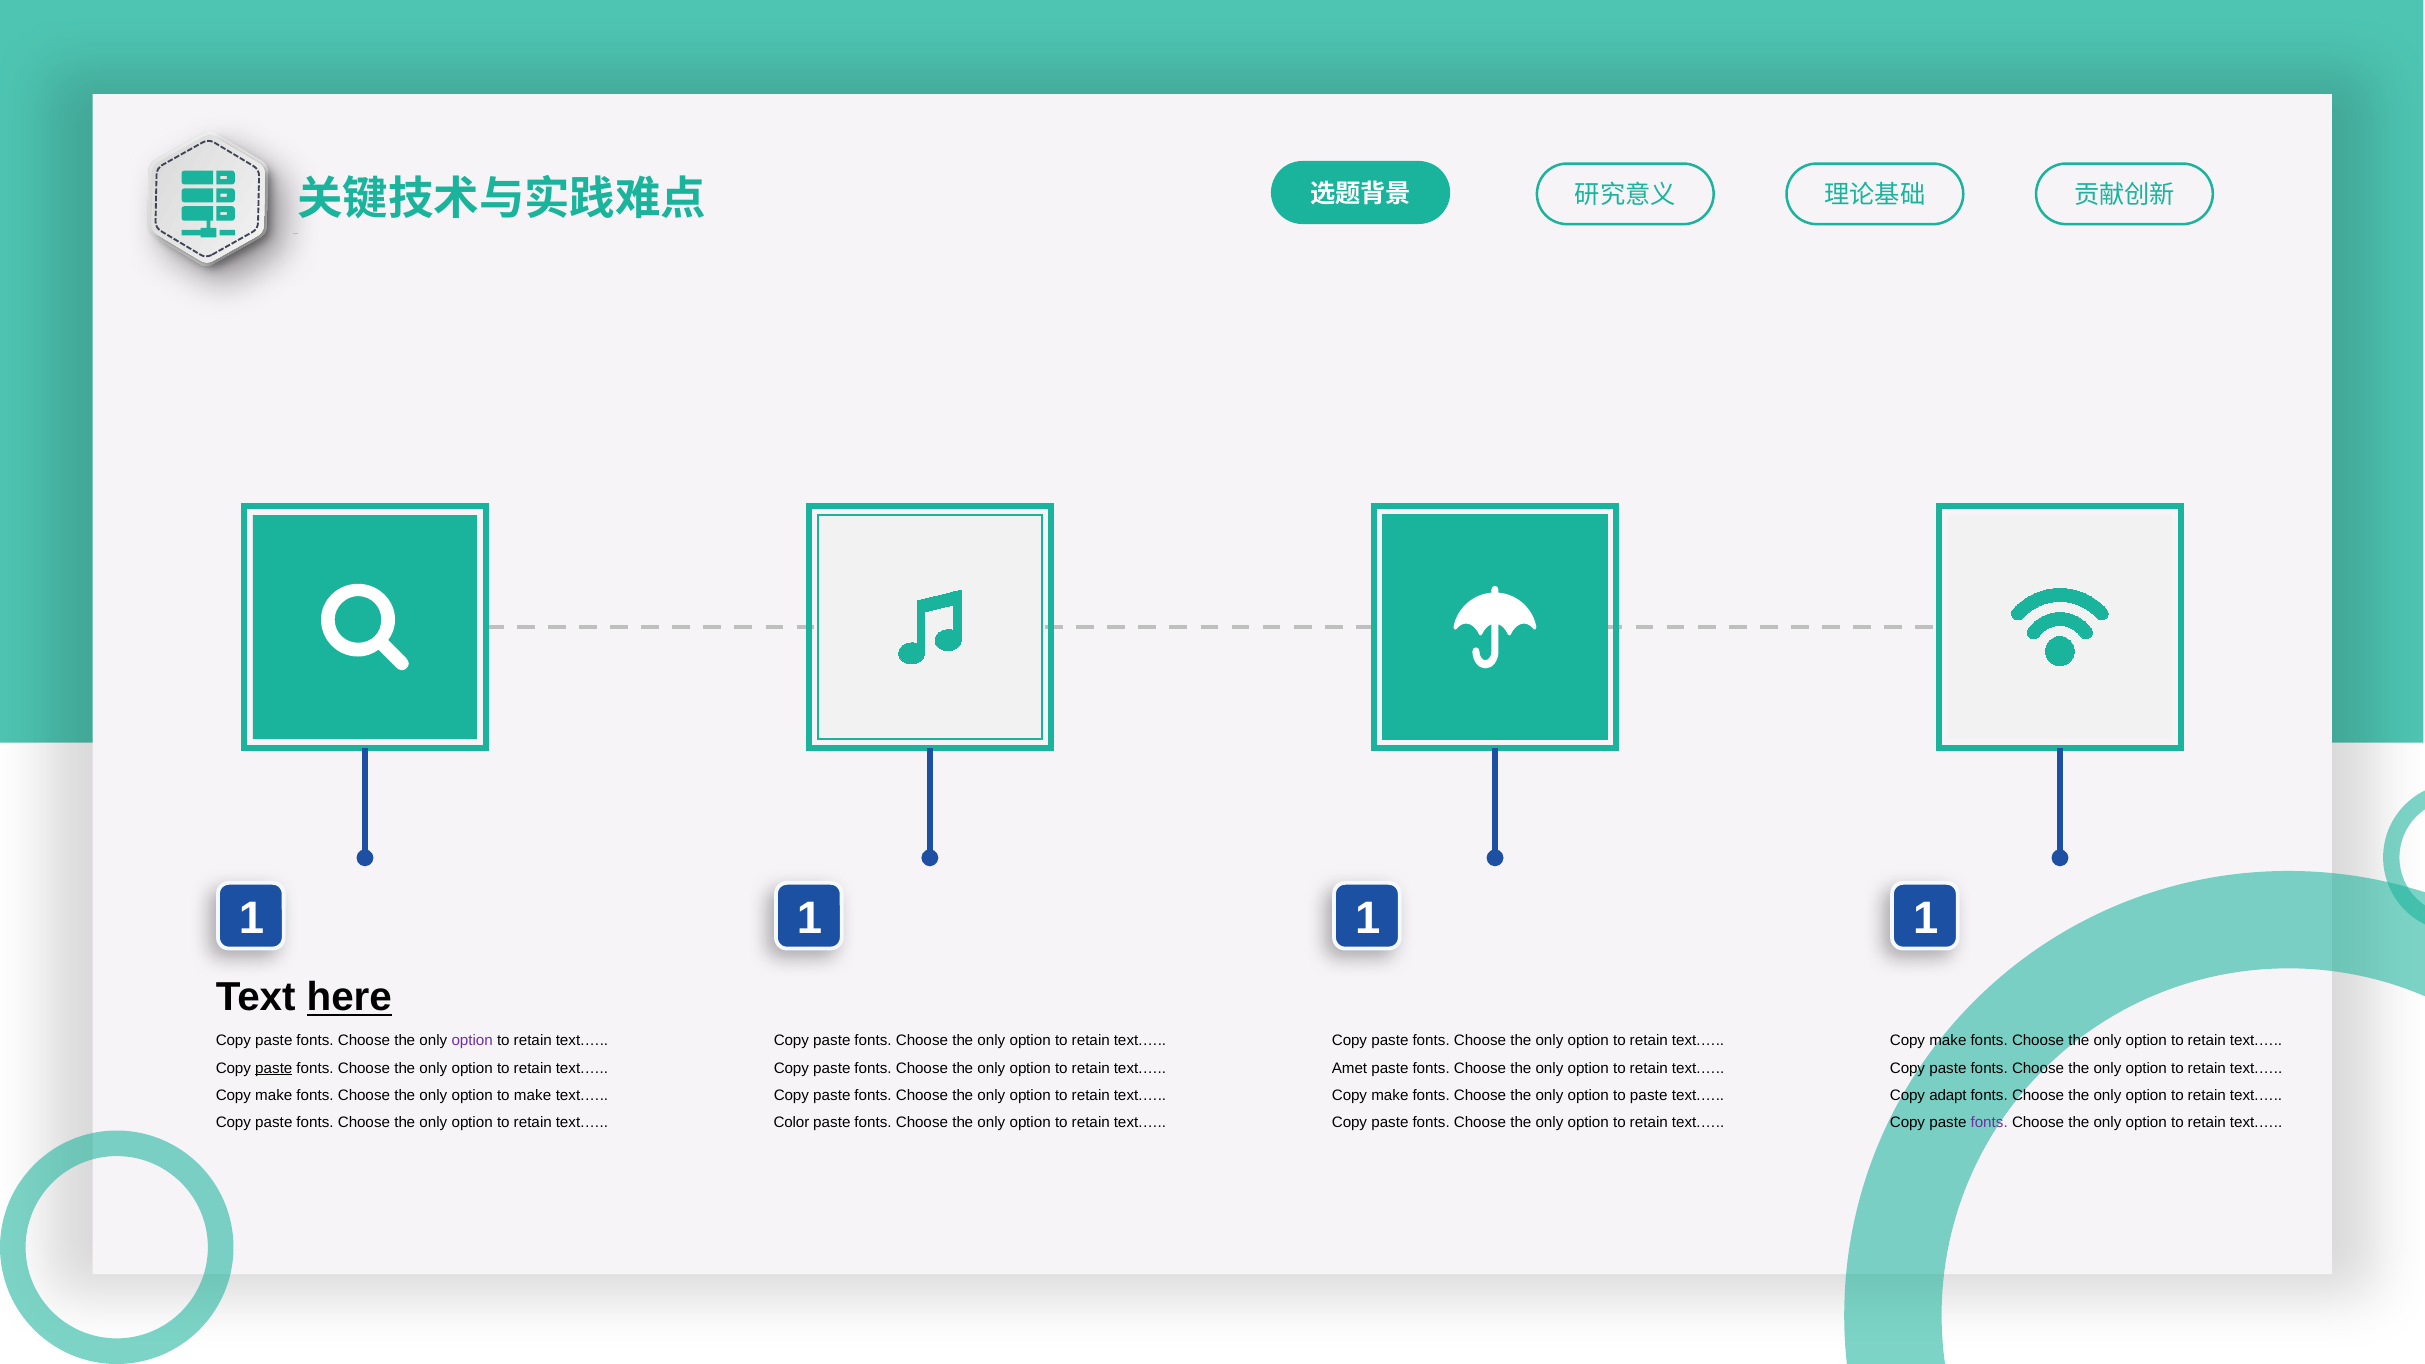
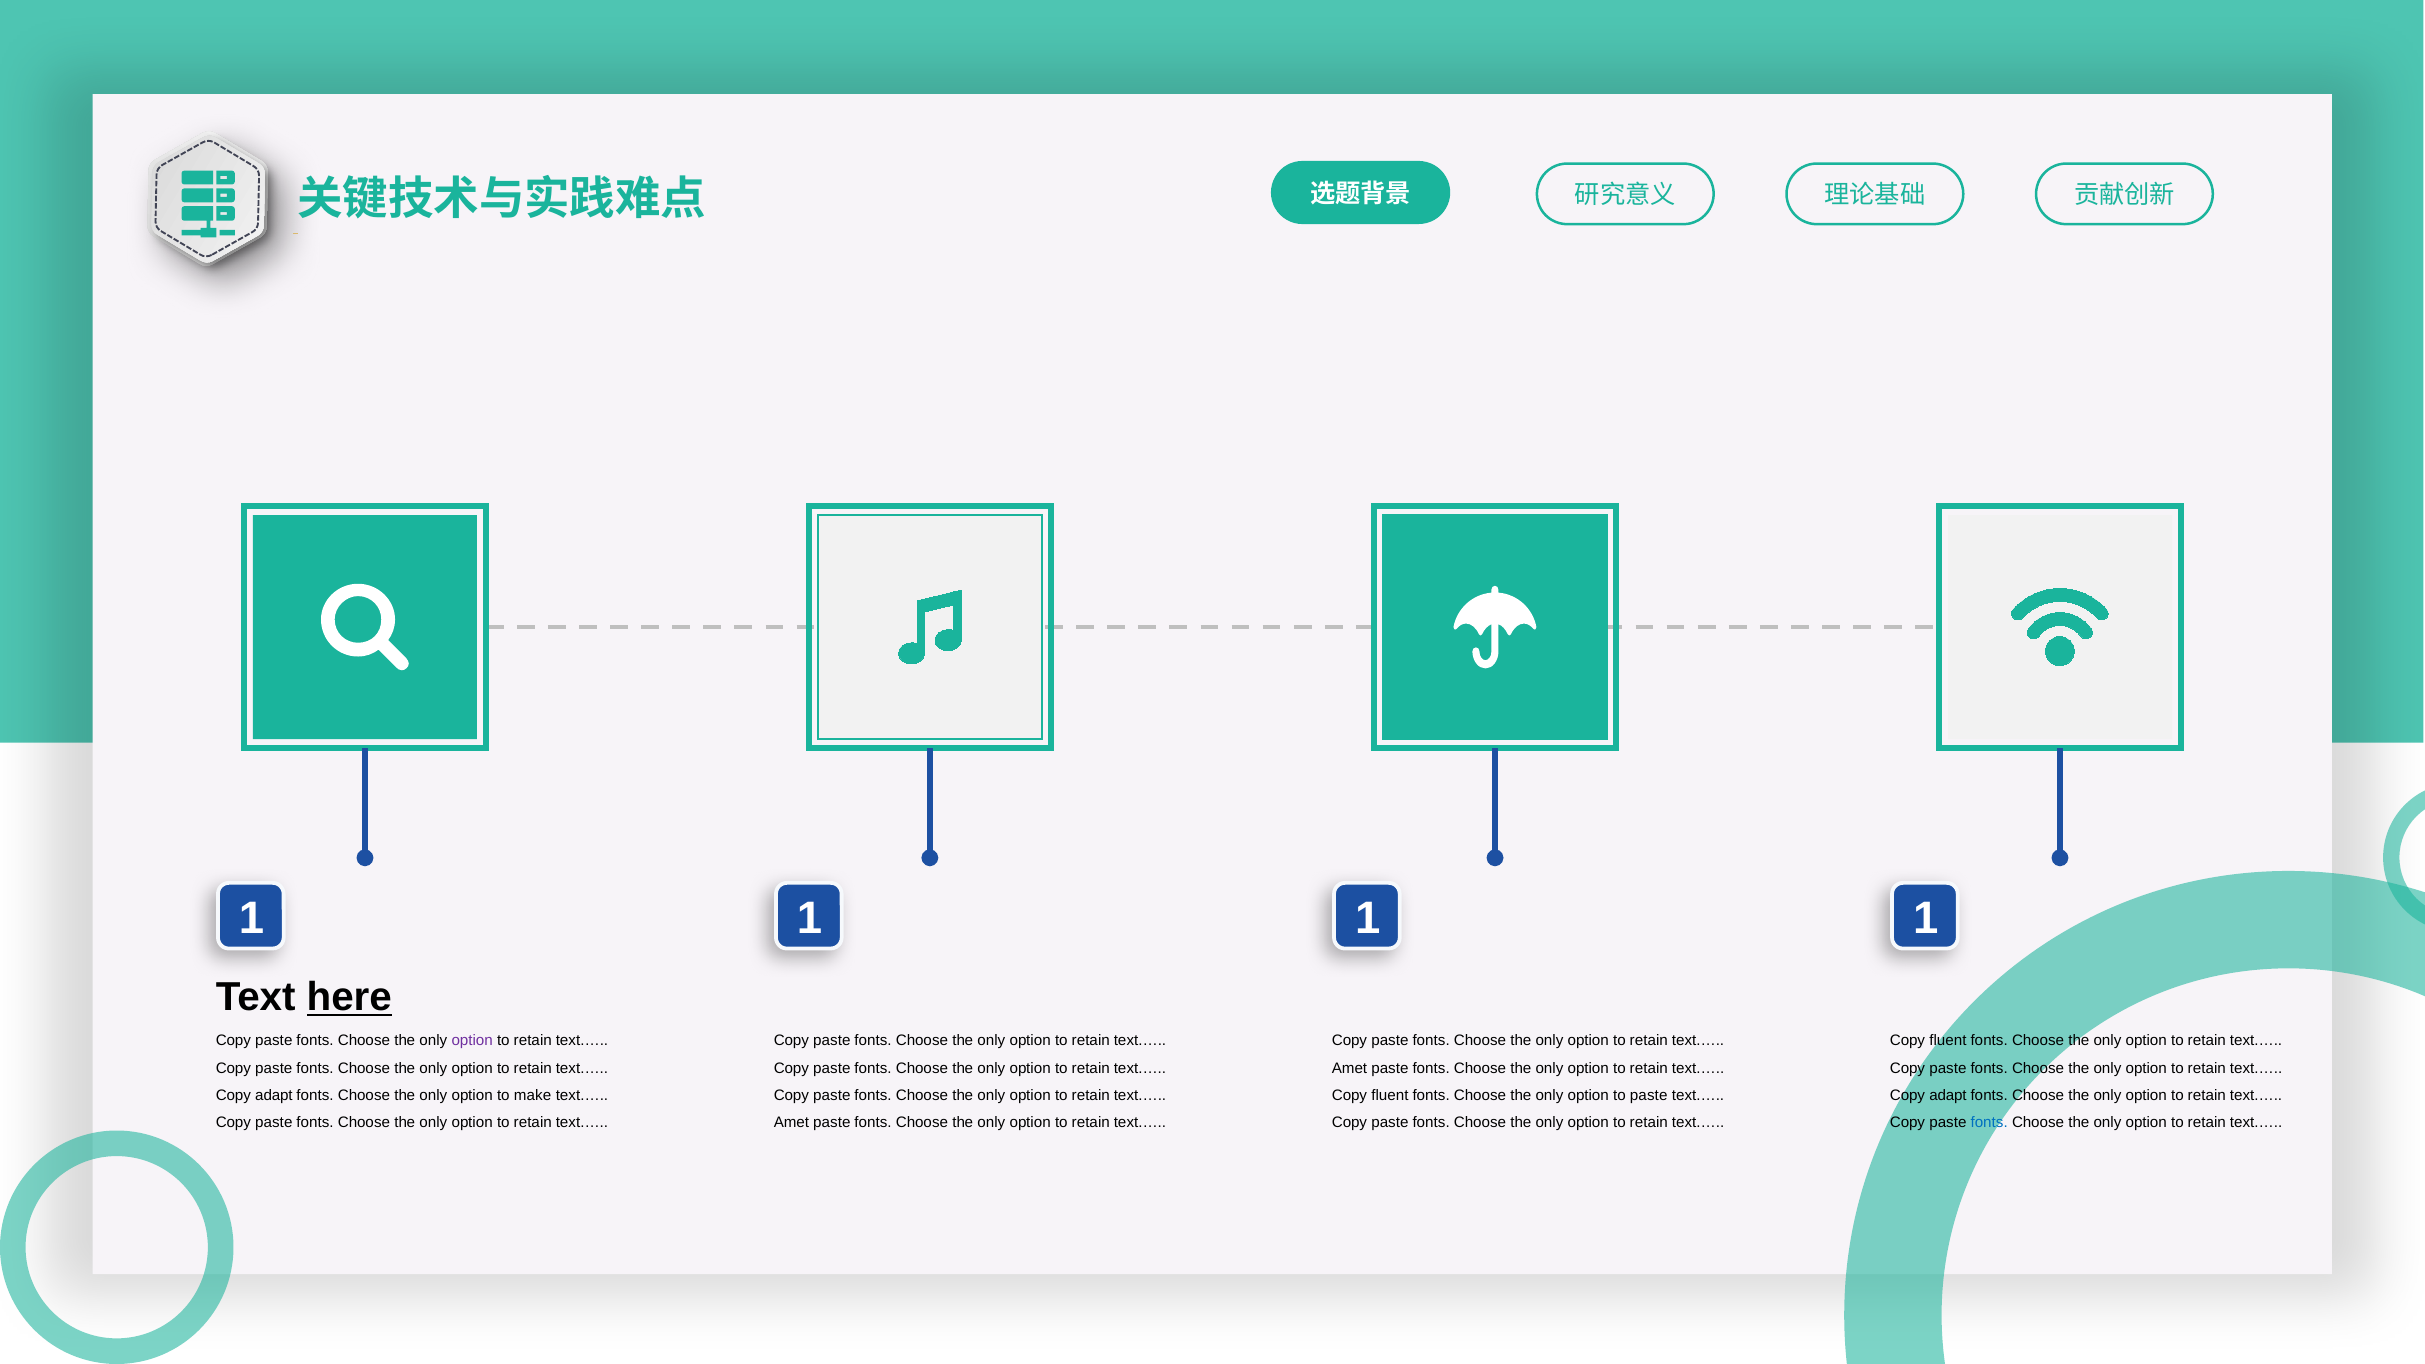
make at (1948, 1041): make -> fluent
paste at (274, 1068) underline: present -> none
make at (274, 1096): make -> adapt
make at (1390, 1096): make -> fluent
Color at (791, 1123): Color -> Amet
fonts at (1989, 1123) colour: purple -> blue
